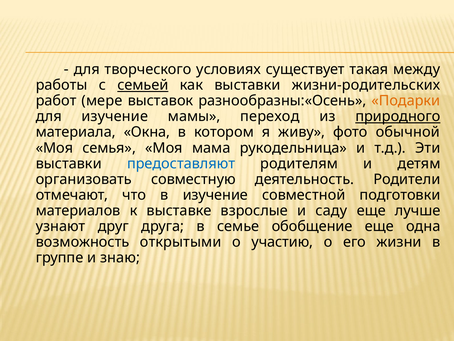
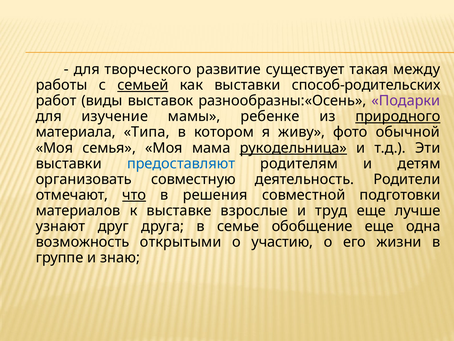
условиях: условиях -> развитие
жизни-родительских: жизни-родительских -> способ-родительских
мере: мере -> виды
Подарки colour: orange -> purple
переход: переход -> ребенке
Окна: Окна -> Типа
рукодельница underline: none -> present
что underline: none -> present
в изучение: изучение -> решения
саду: саду -> труд
